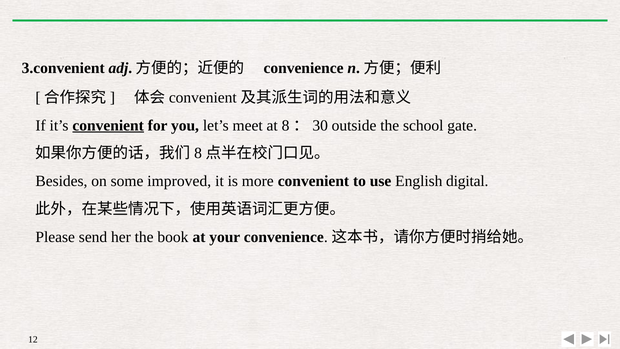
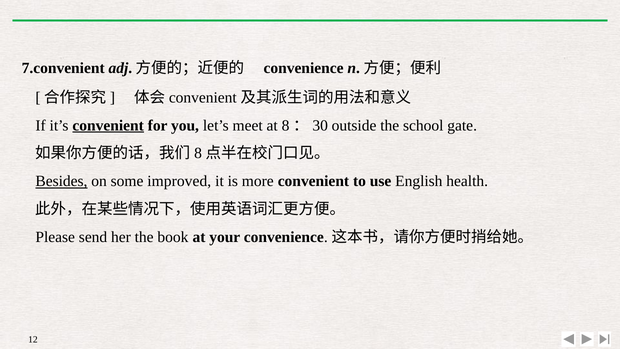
3.convenient: 3.convenient -> 7.convenient
Besides underline: none -> present
digital: digital -> health
